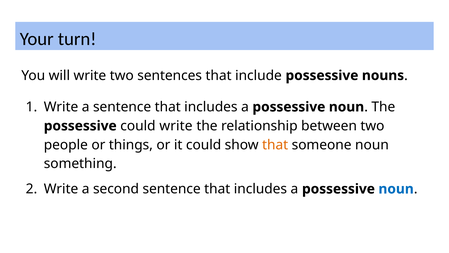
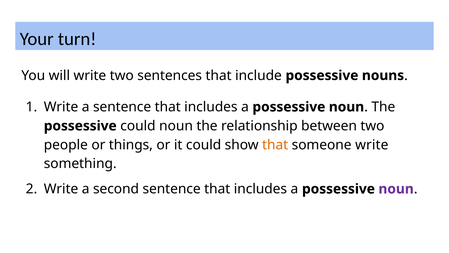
could write: write -> noun
someone noun: noun -> write
noun at (396, 189) colour: blue -> purple
